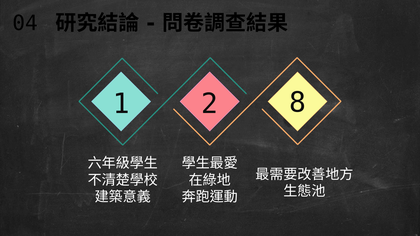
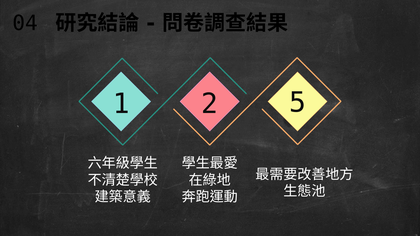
8: 8 -> 5
